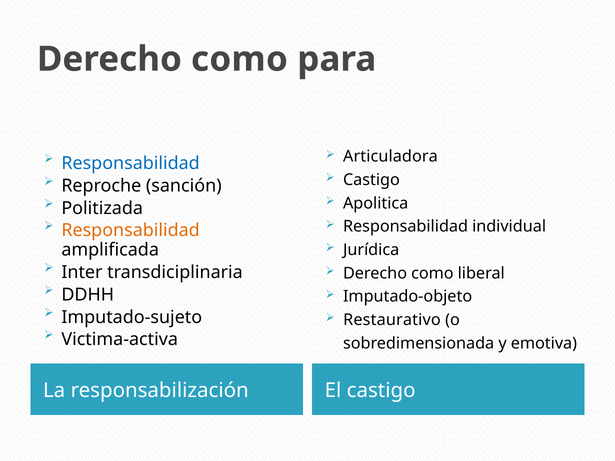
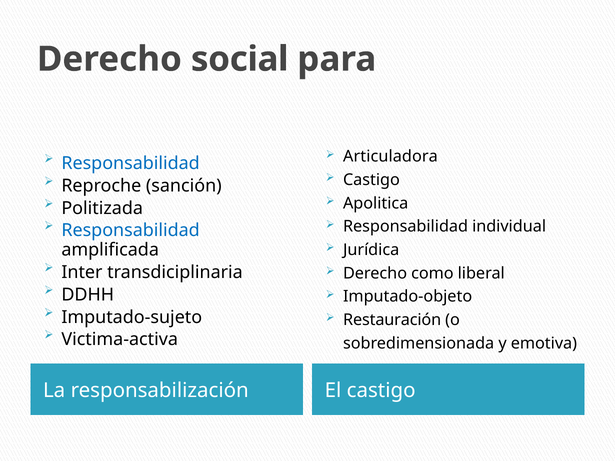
como at (239, 59): como -> social
Responsabilidad at (131, 231) colour: orange -> blue
Restaurativo: Restaurativo -> Restauración
